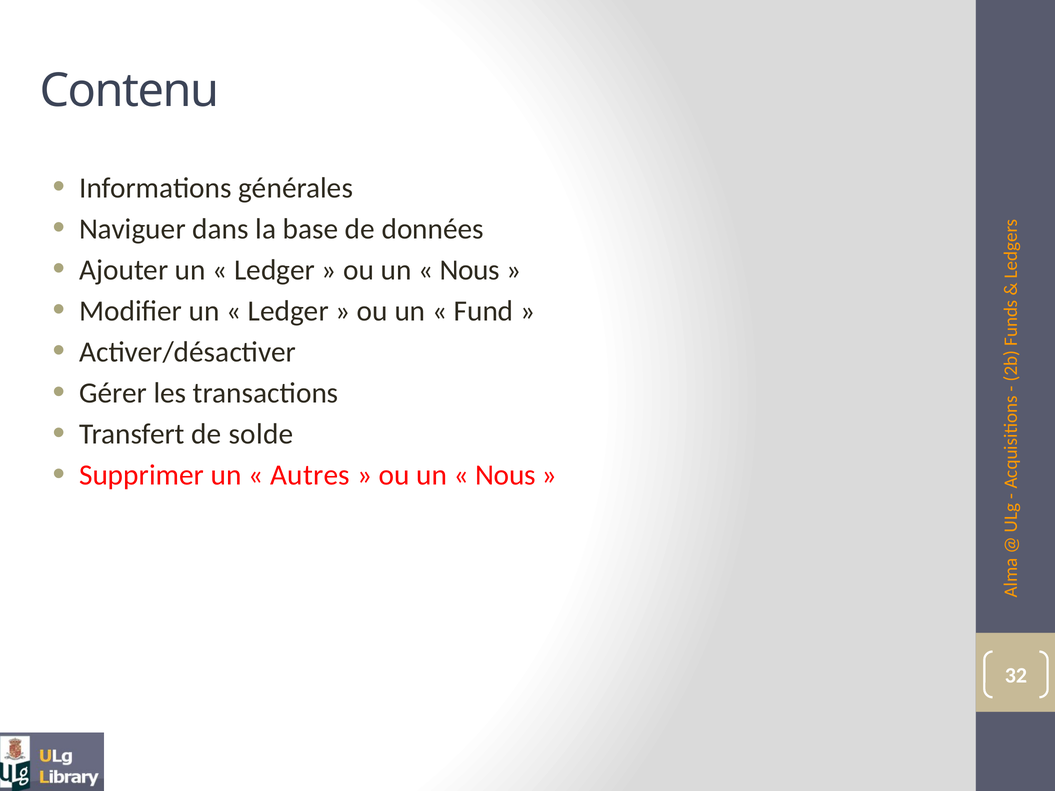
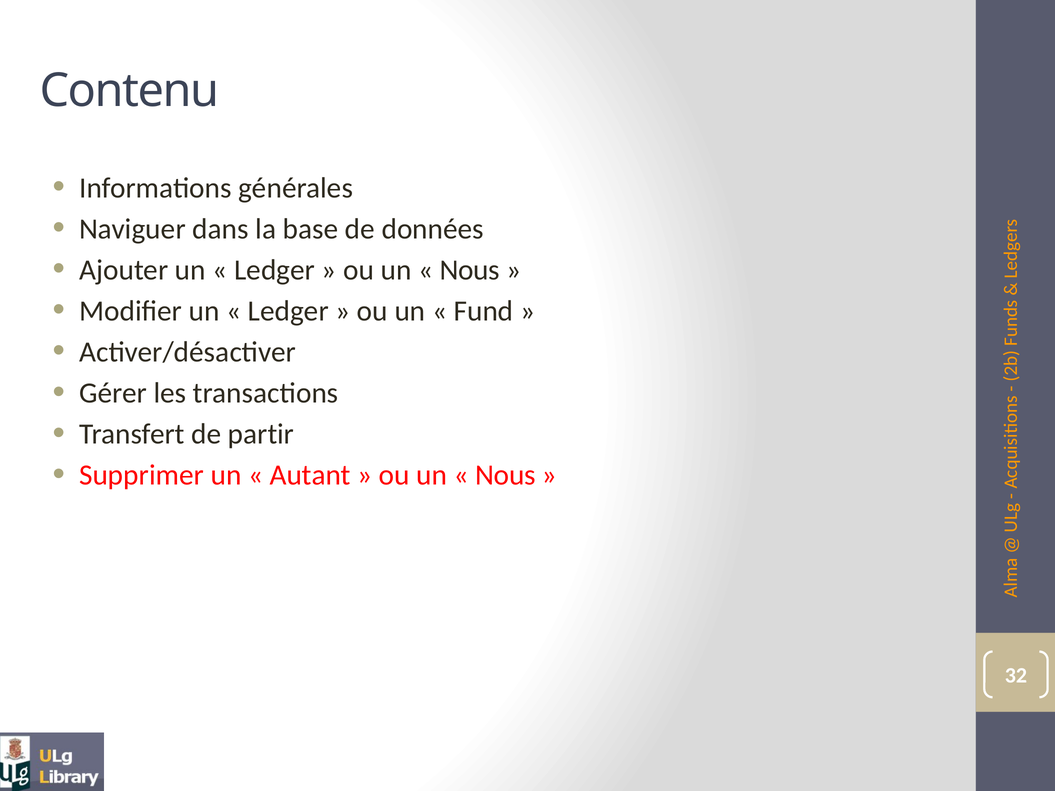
solde: solde -> partir
Autres: Autres -> Autant
